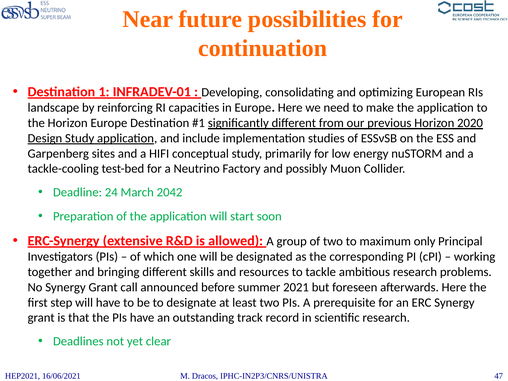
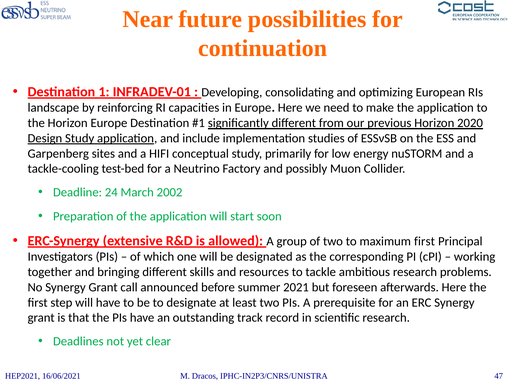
2042: 2042 -> 2002
maximum only: only -> first
